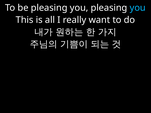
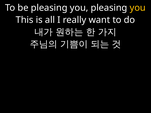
you at (138, 8) colour: light blue -> yellow
